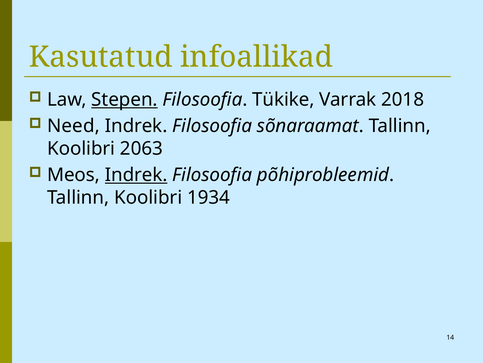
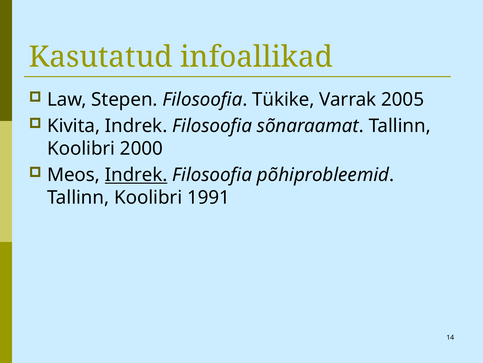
Stepen underline: present -> none
2018: 2018 -> 2005
Need: Need -> Kivita
2063: 2063 -> 2000
1934: 1934 -> 1991
